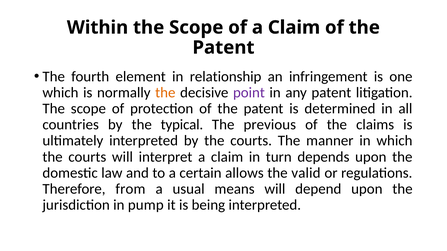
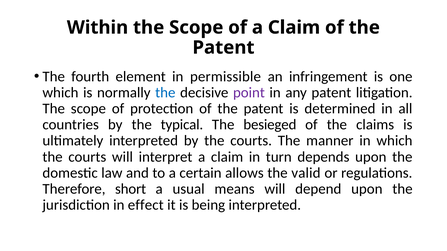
relationship: relationship -> permissible
the at (165, 93) colour: orange -> blue
previous: previous -> besieged
from: from -> short
pump: pump -> effect
